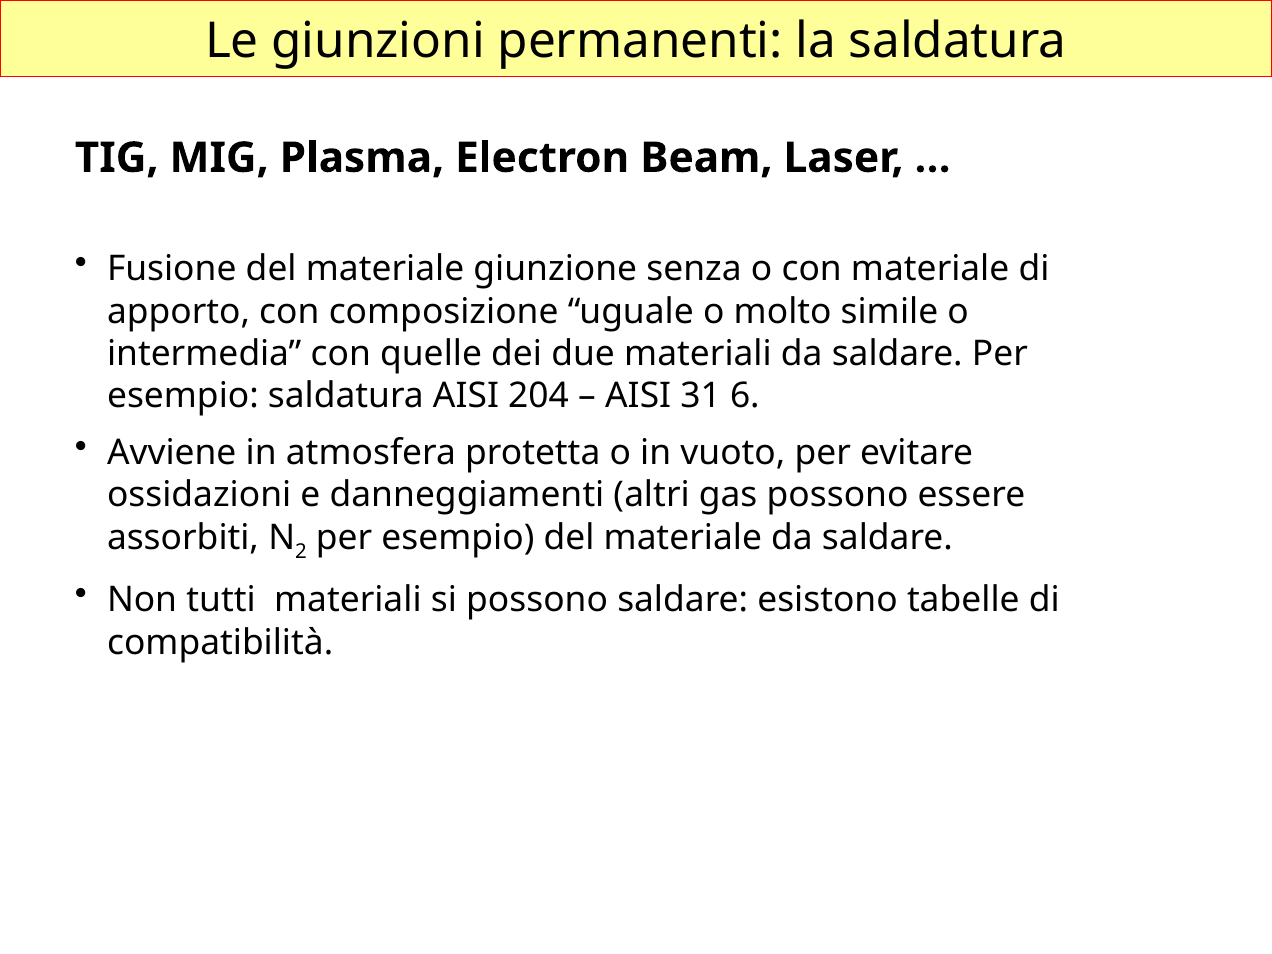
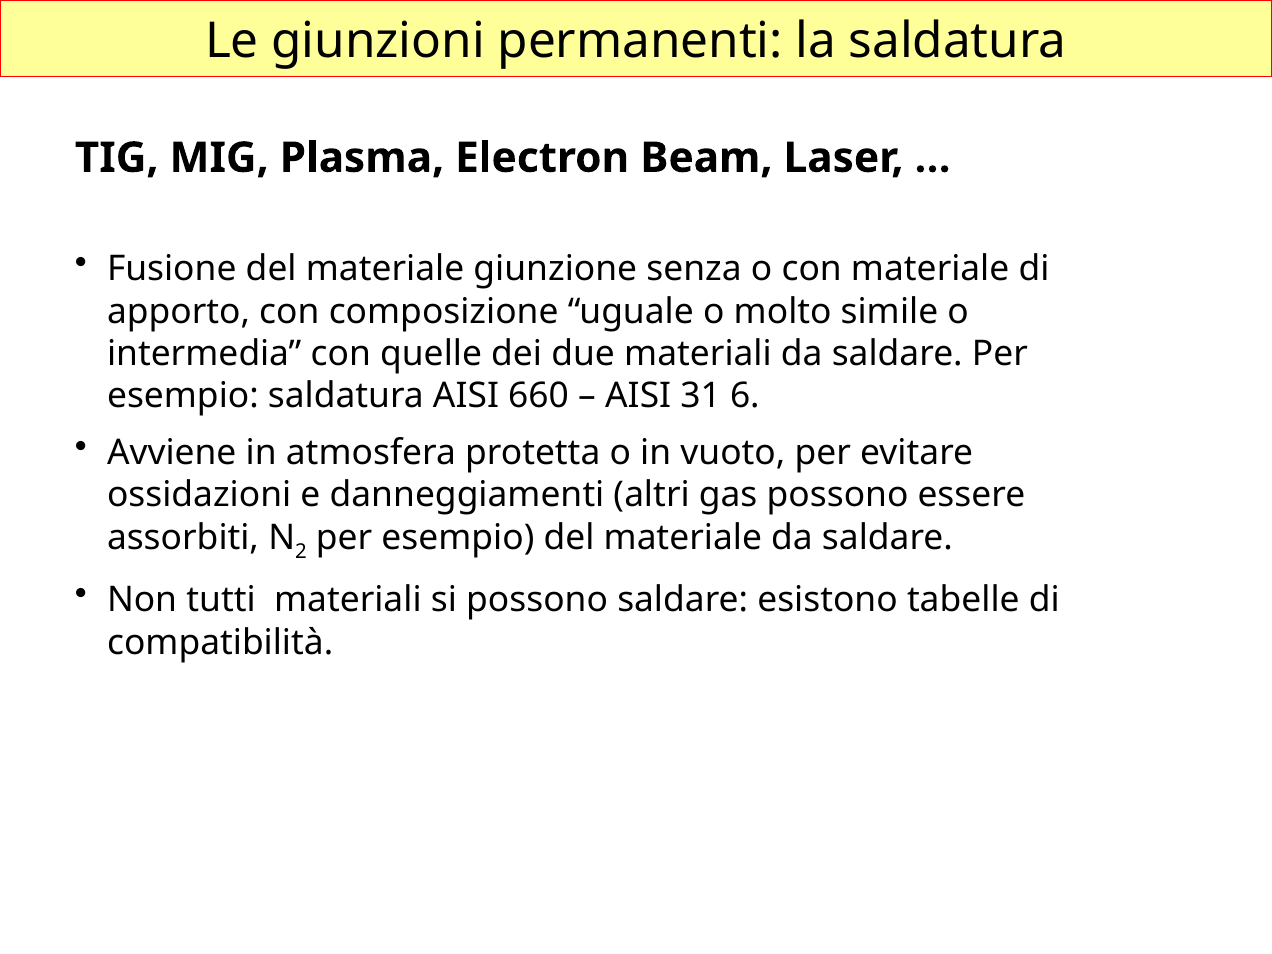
204: 204 -> 660
